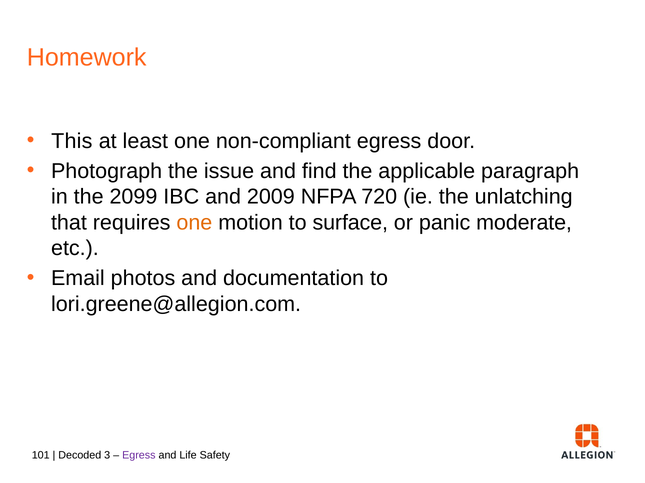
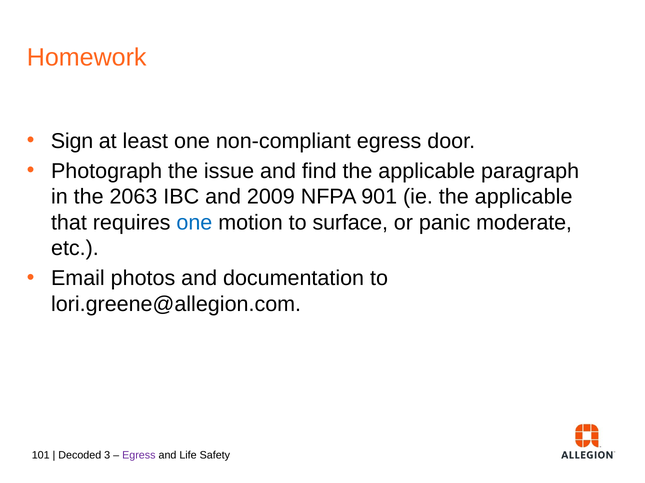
This: This -> Sign
2099: 2099 -> 2063
720: 720 -> 901
ie the unlatching: unlatching -> applicable
one at (194, 223) colour: orange -> blue
